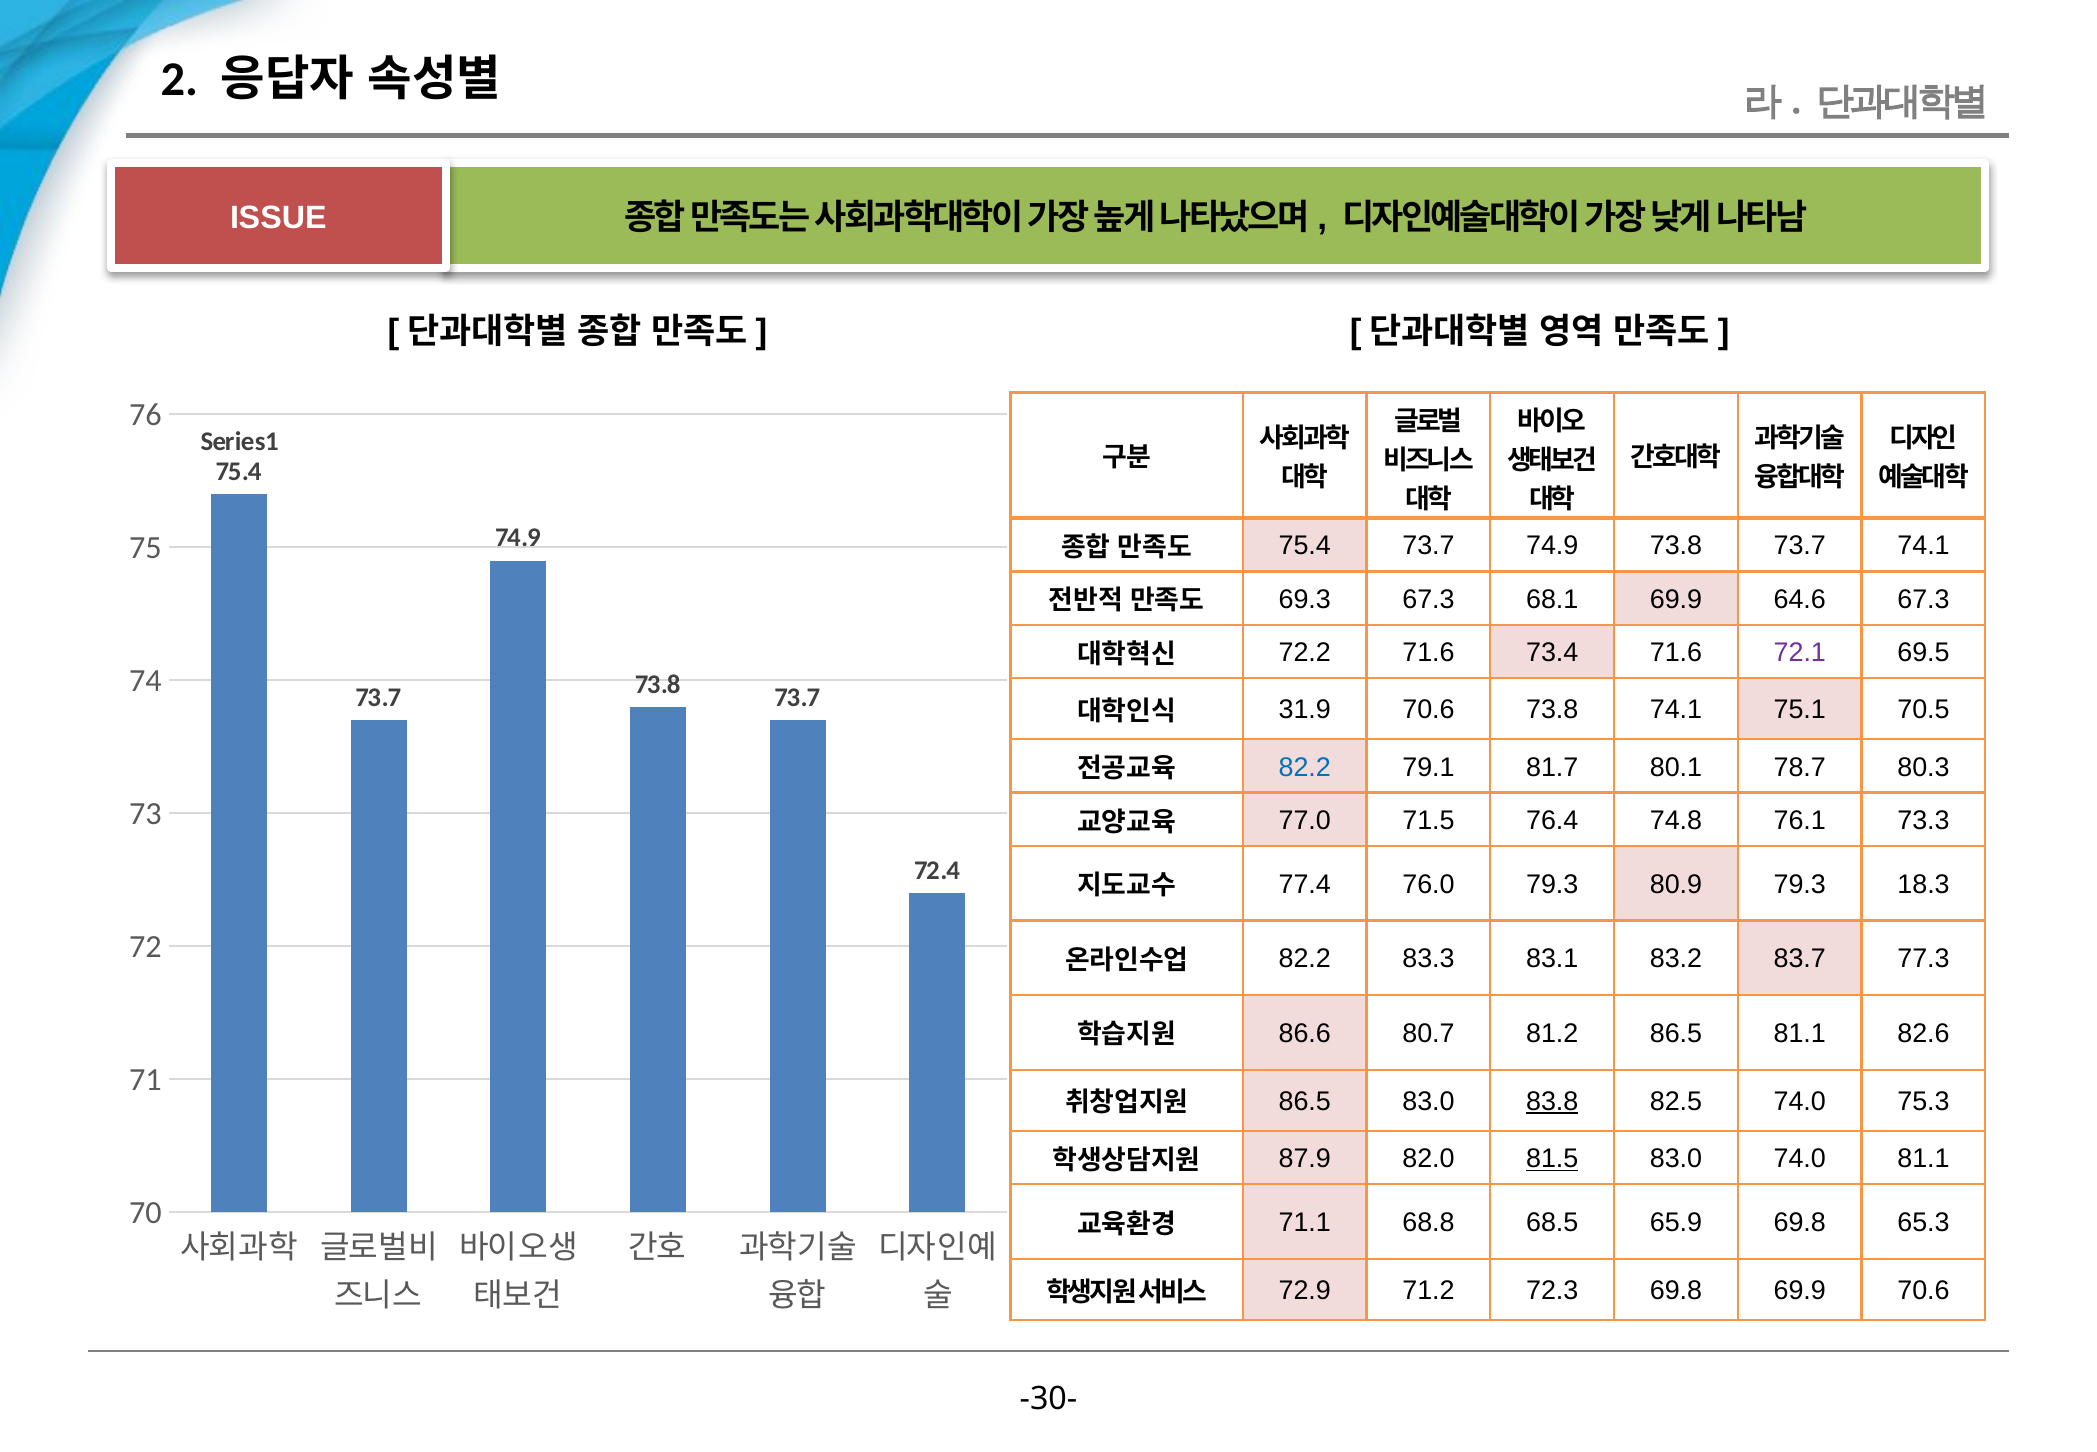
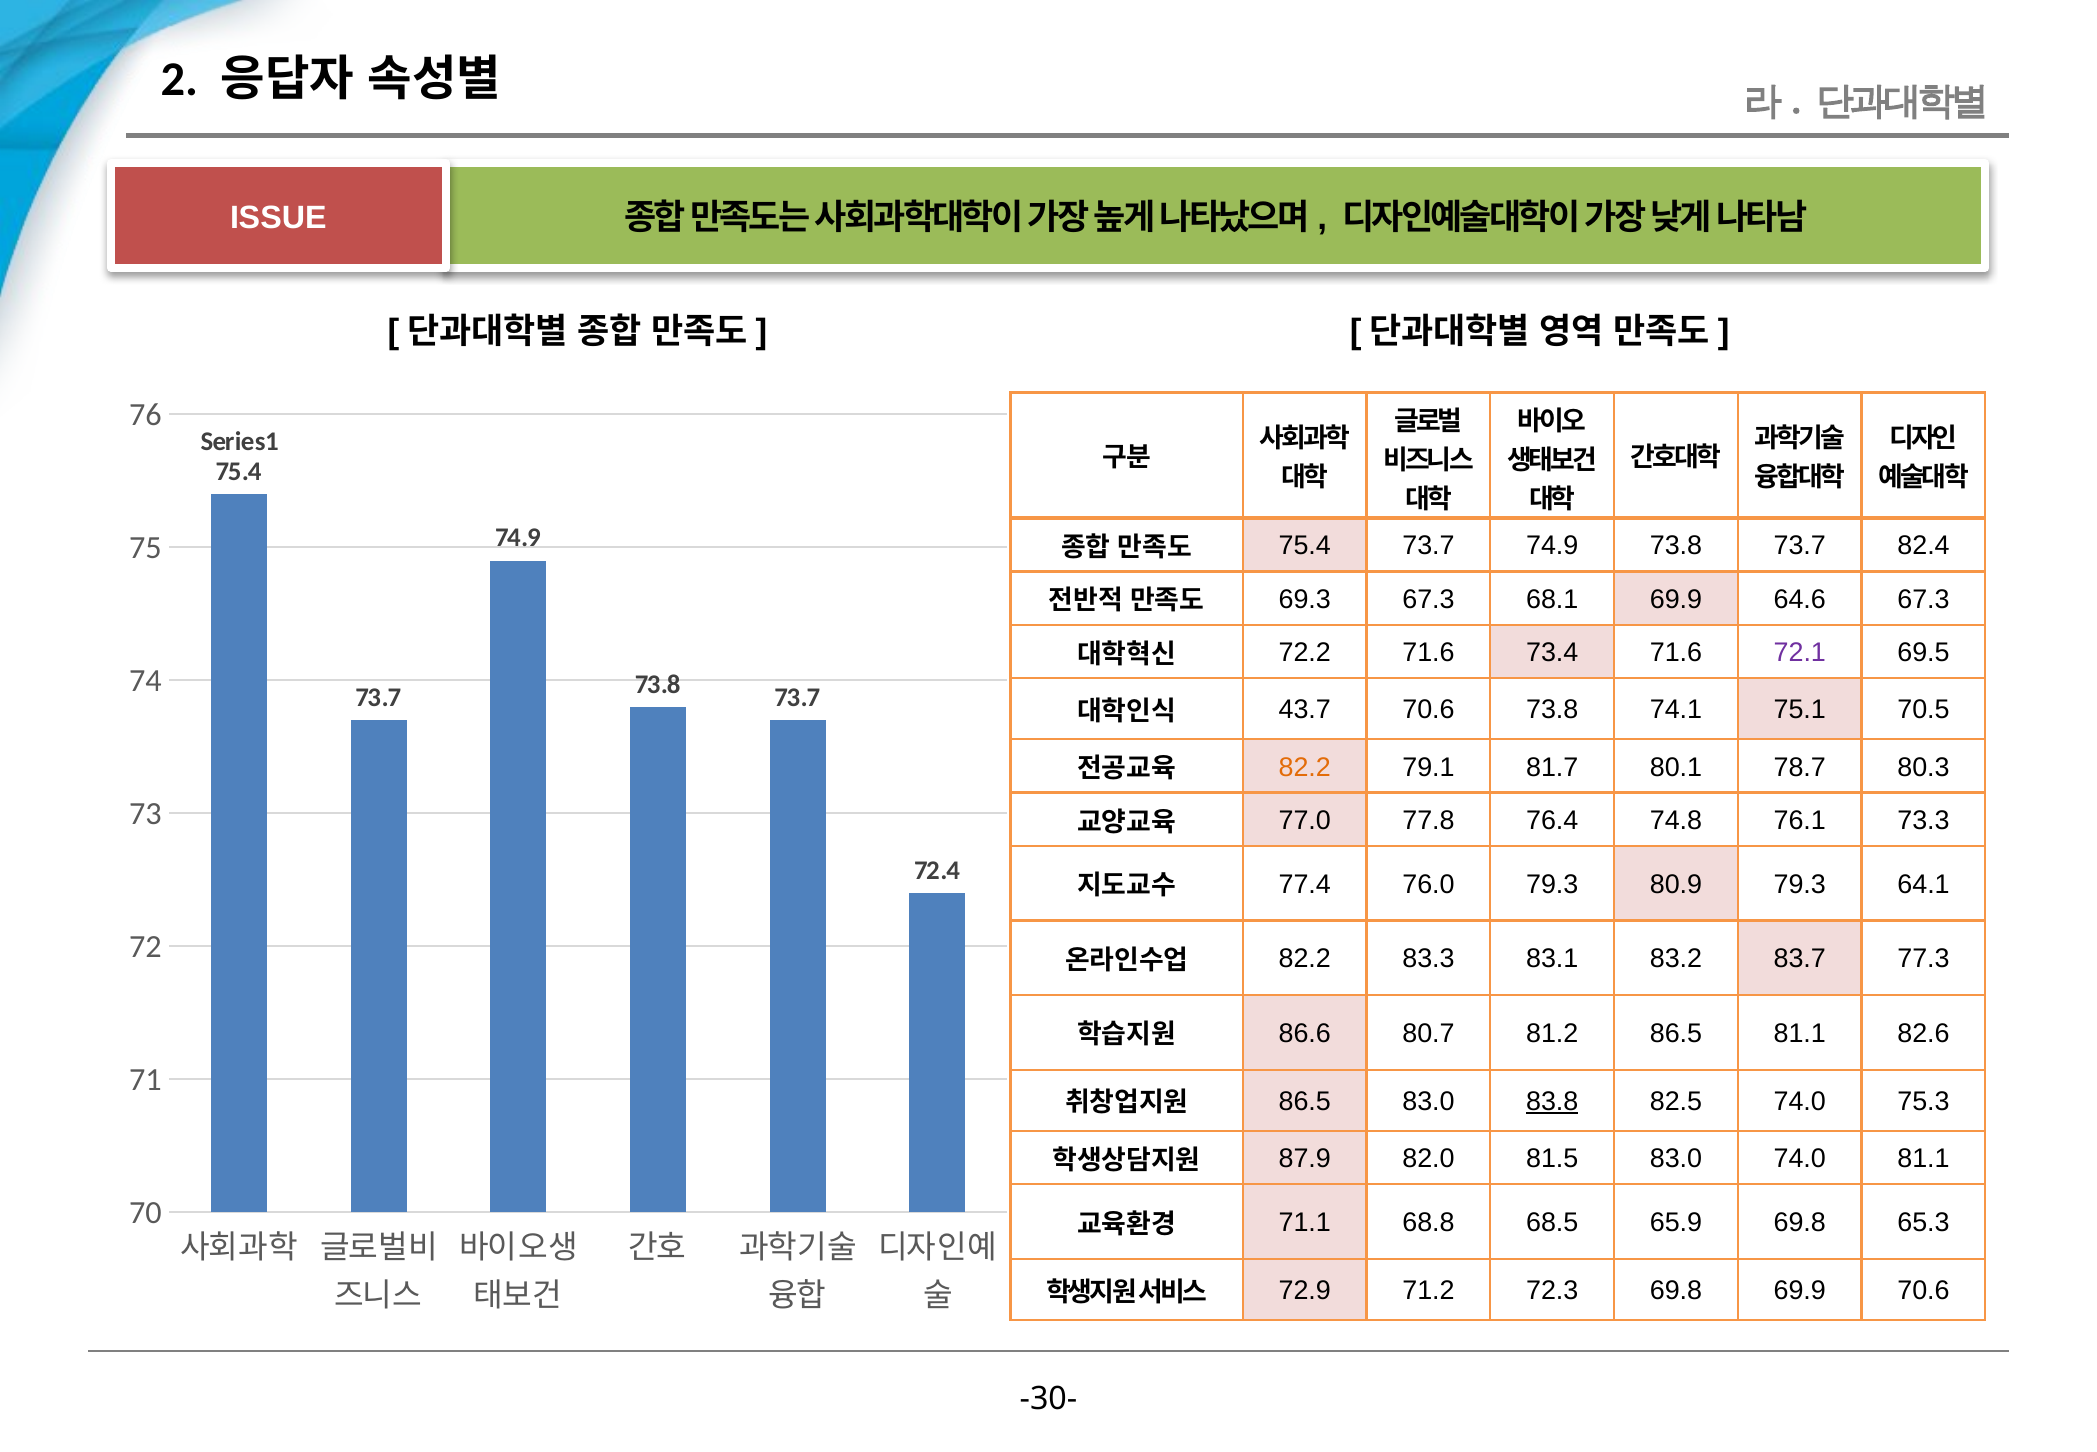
73.7 74.1: 74.1 -> 82.4
31.9: 31.9 -> 43.7
82.2 at (1305, 767) colour: blue -> orange
71.5: 71.5 -> 77.8
18.3: 18.3 -> 64.1
81.5 underline: present -> none
